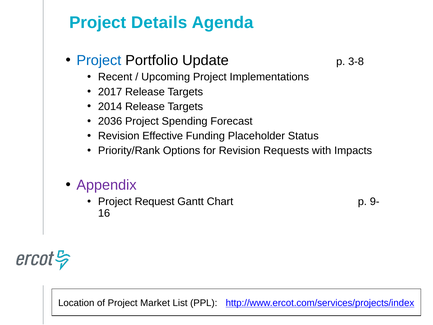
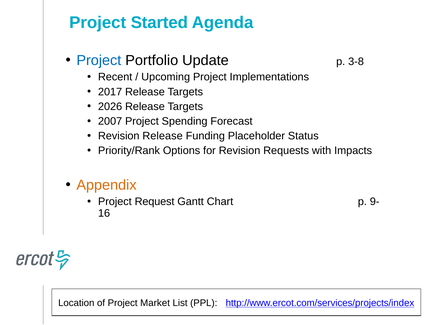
Details: Details -> Started
2014: 2014 -> 2026
2036: 2036 -> 2007
Revision Effective: Effective -> Release
Appendix colour: purple -> orange
